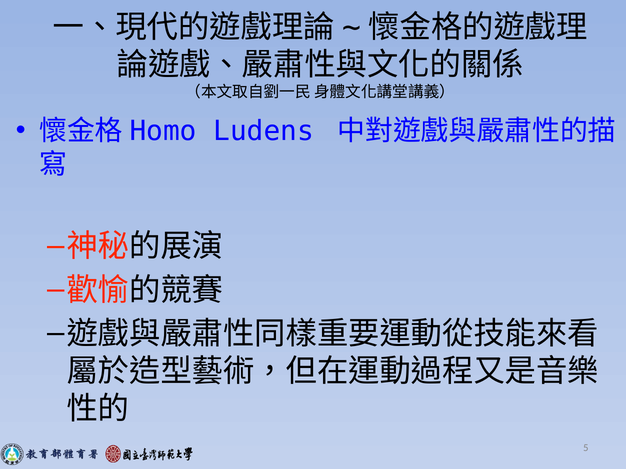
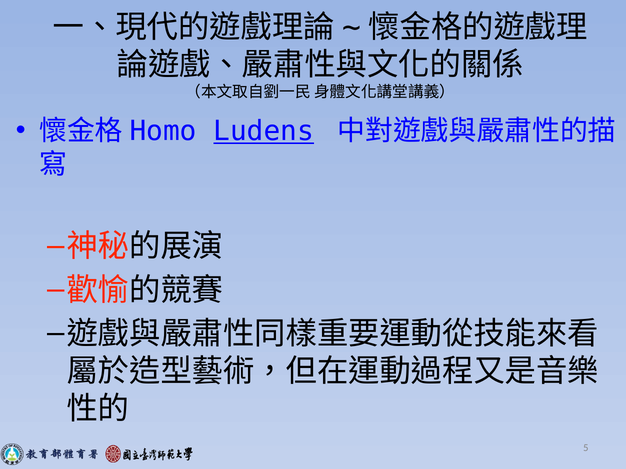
Ludens underline: none -> present
